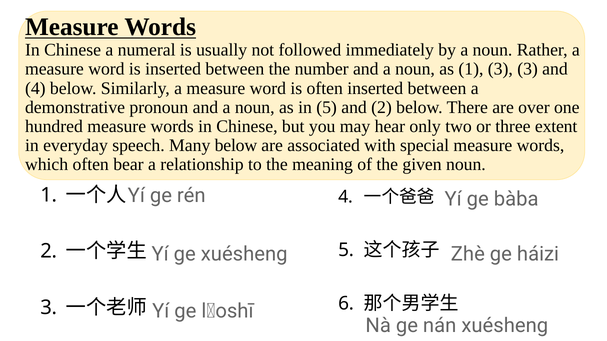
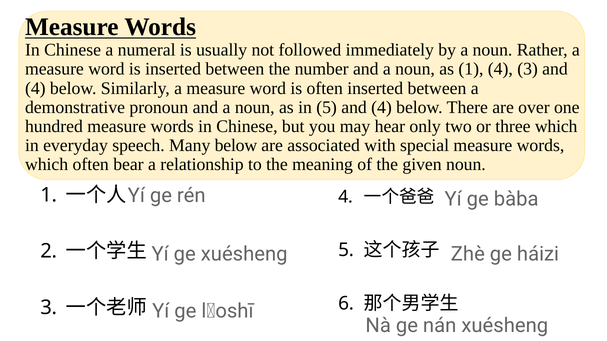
1 3: 3 -> 4
5 and 2: 2 -> 4
three extent: extent -> which
